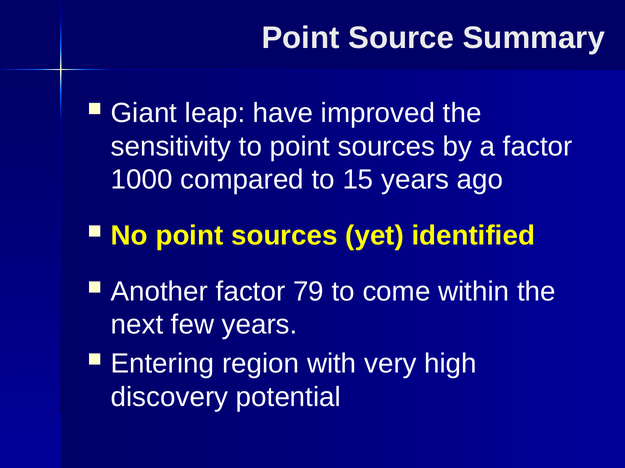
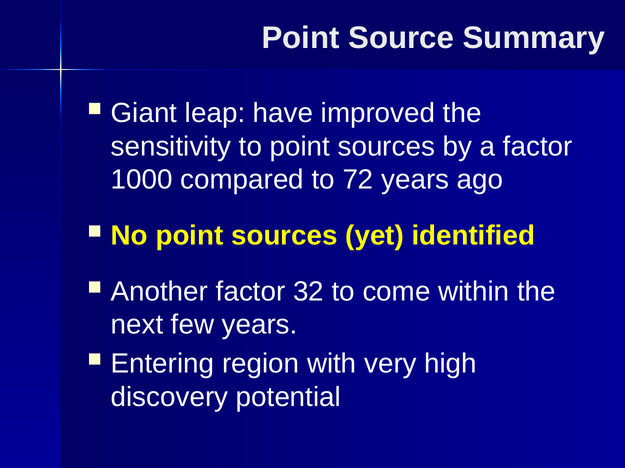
15: 15 -> 72
79: 79 -> 32
